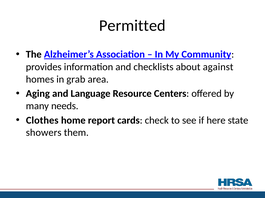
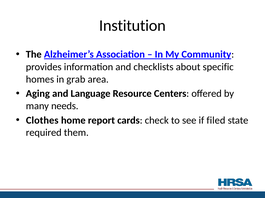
Permitted: Permitted -> Institution
against: against -> specific
here: here -> filed
showers: showers -> required
